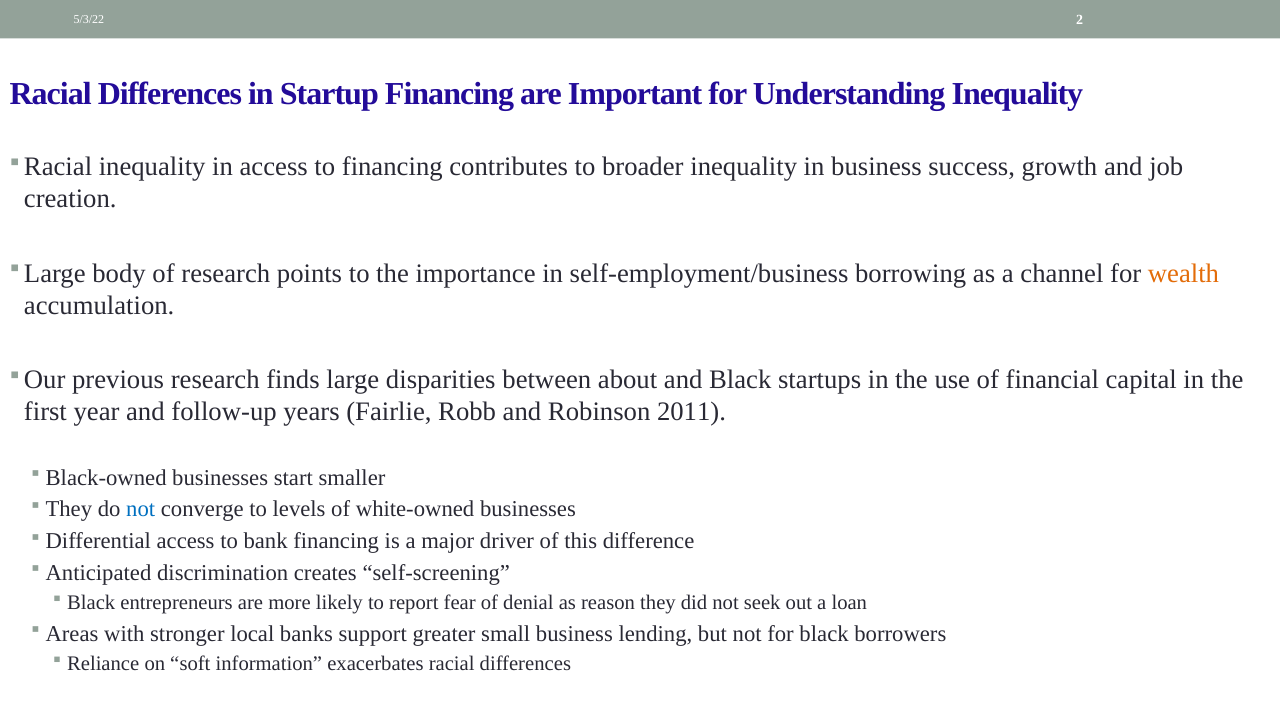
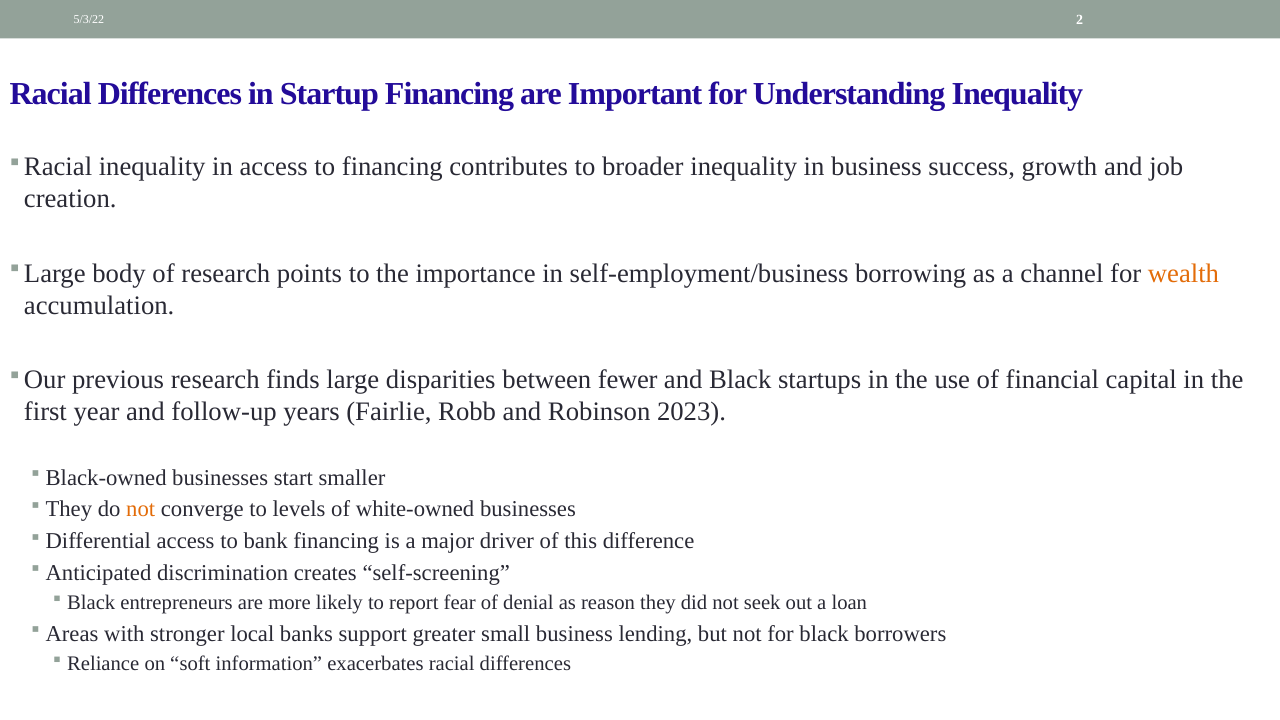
about: about -> fewer
2011: 2011 -> 2023
not at (141, 509) colour: blue -> orange
